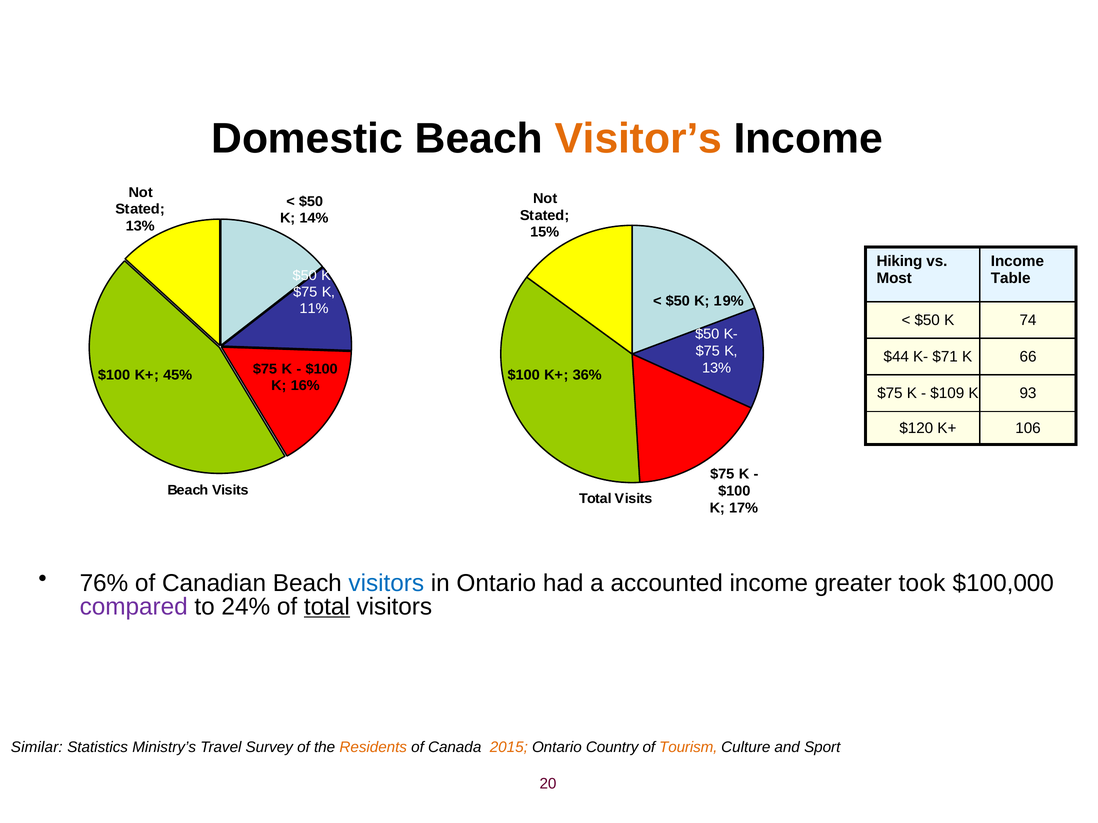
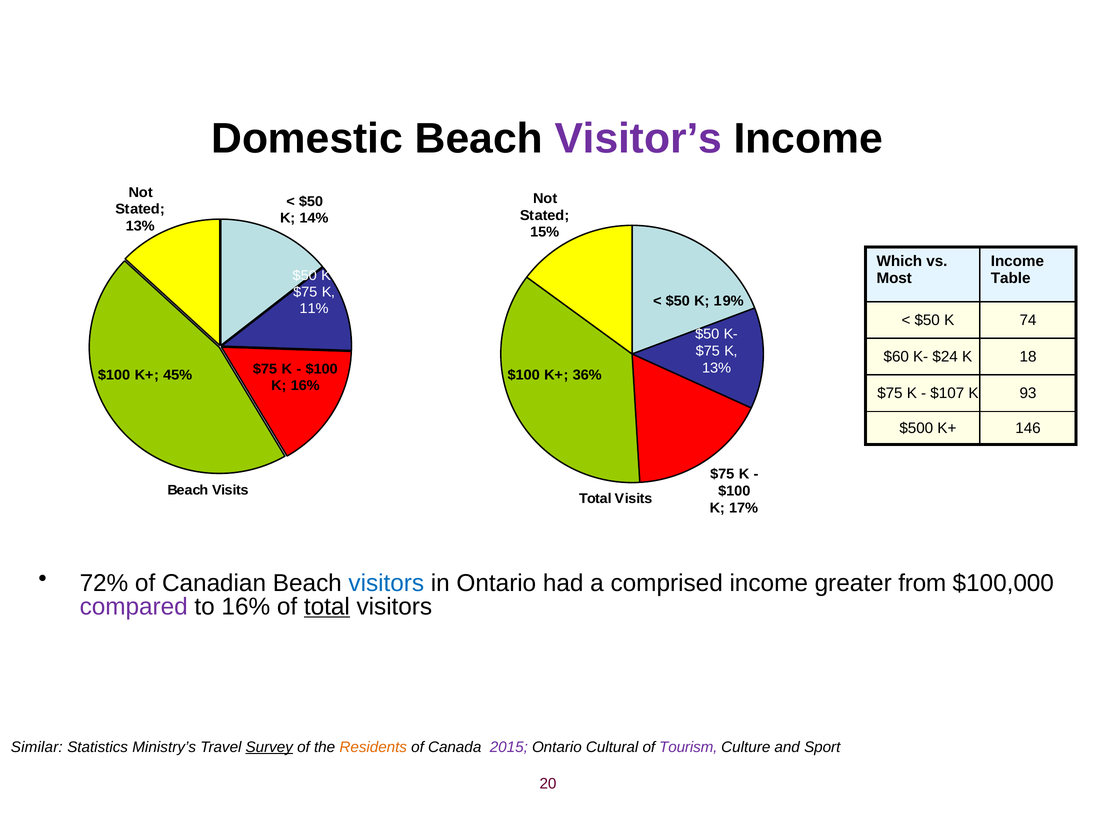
Visitor’s colour: orange -> purple
Hiking: Hiking -> Which
$44: $44 -> $60
$71: $71 -> $24
66: 66 -> 18
$109: $109 -> $107
$120: $120 -> $500
106: 106 -> 146
76%: 76% -> 72%
accounted: accounted -> comprised
took: took -> from
to 24%: 24% -> 16%
Survey underline: none -> present
2015 colour: orange -> purple
Country: Country -> Cultural
Tourism colour: orange -> purple
